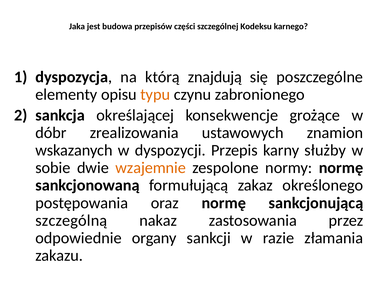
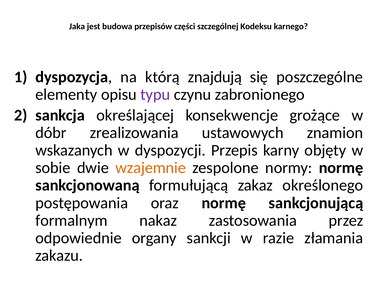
typu colour: orange -> purple
służby: służby -> objęty
szczególną: szczególną -> formalnym
